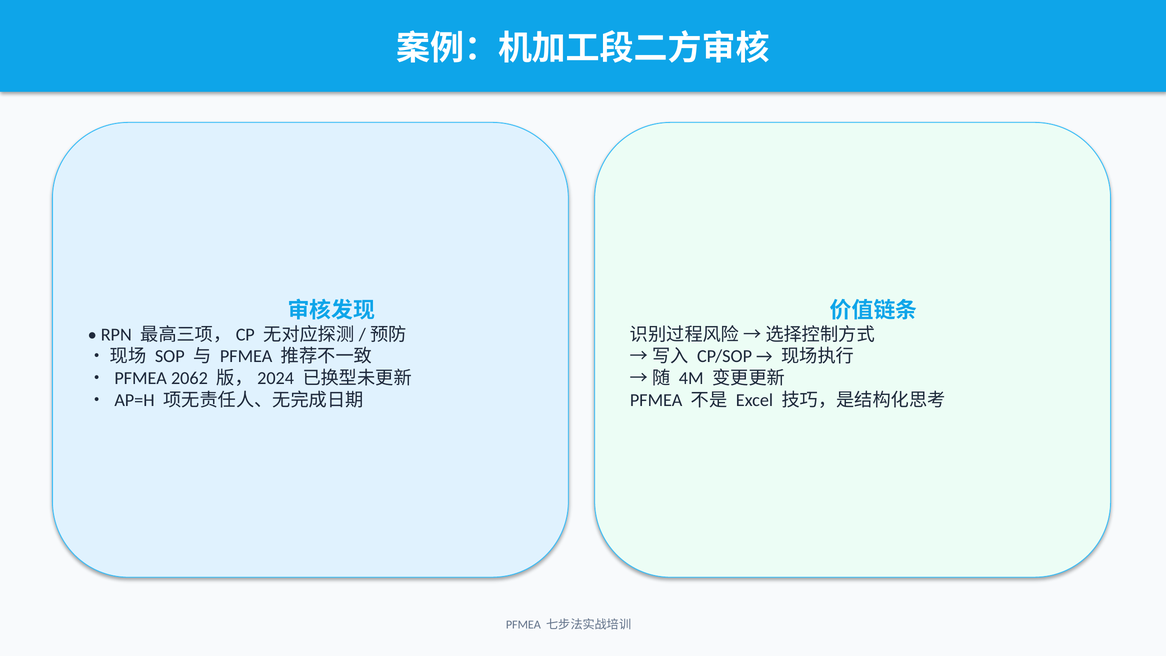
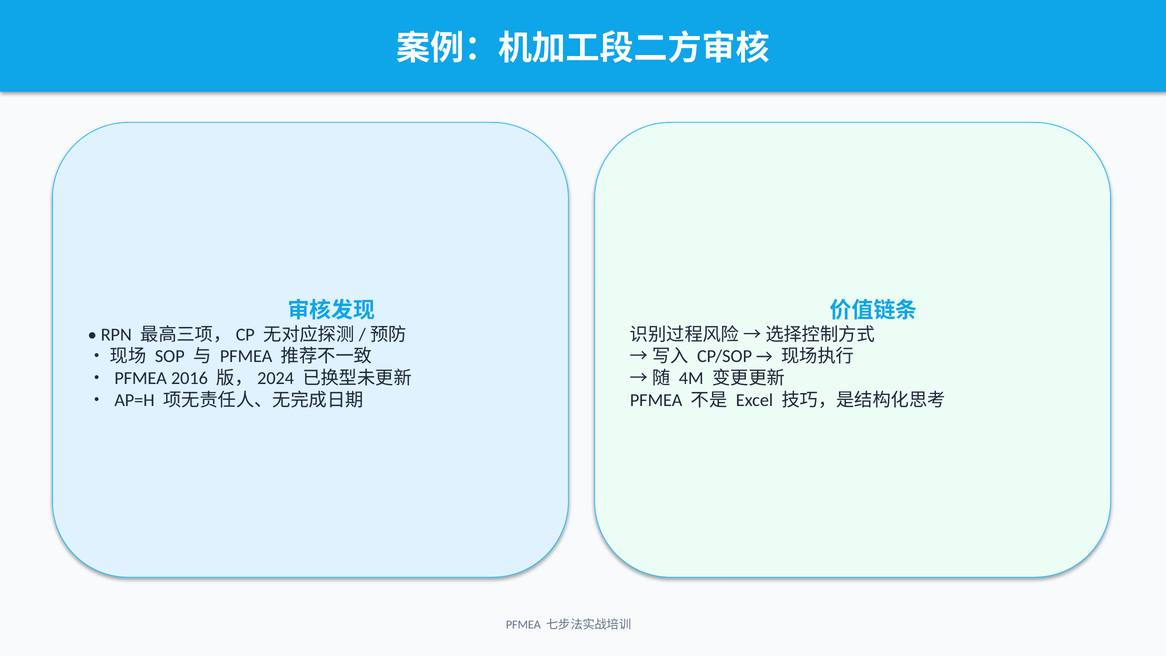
2062: 2062 -> 2016
